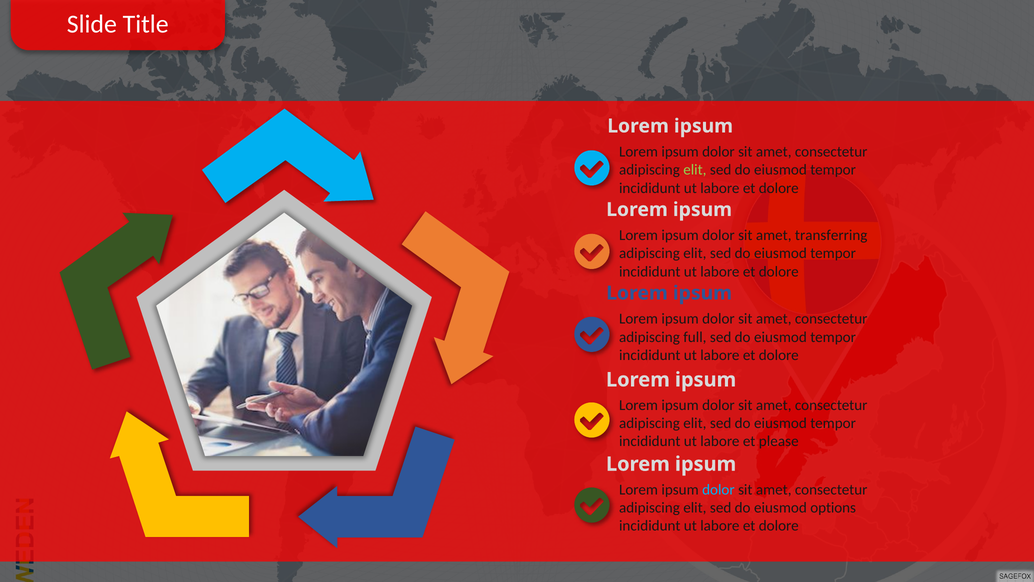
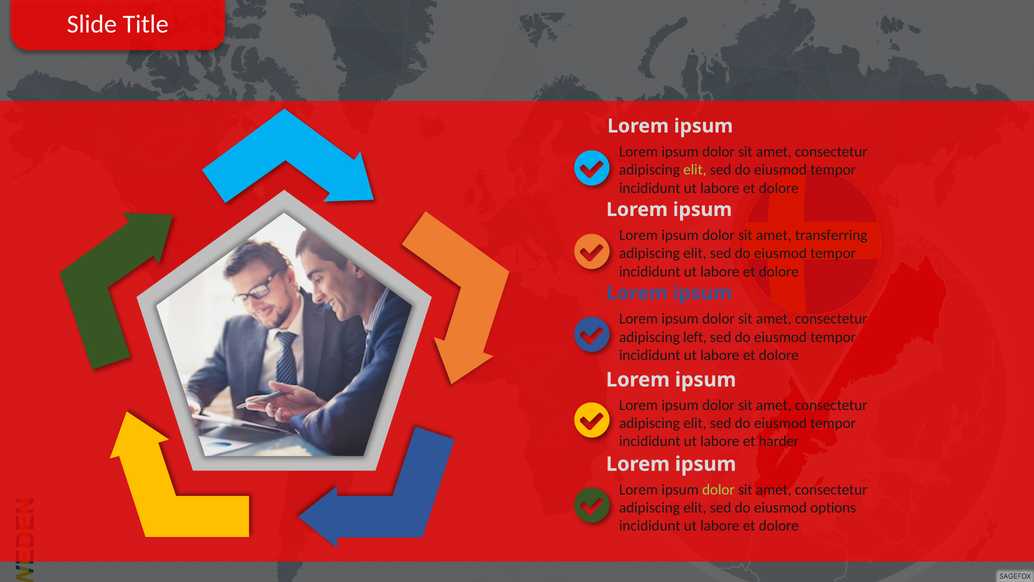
full: full -> left
please: please -> harder
dolor at (718, 489) colour: light blue -> light green
